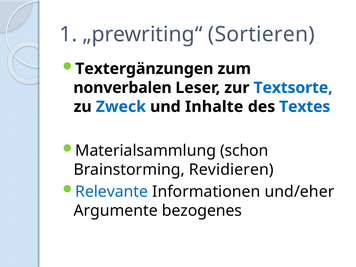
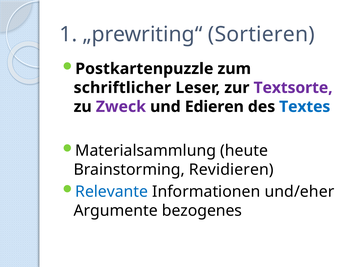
Textergänzungen: Textergänzungen -> Postkartenpuzzle
nonverbalen: nonverbalen -> schriftlicher
Textsorte colour: blue -> purple
Zweck colour: blue -> purple
Inhalte: Inhalte -> Edieren
schon: schon -> heute
